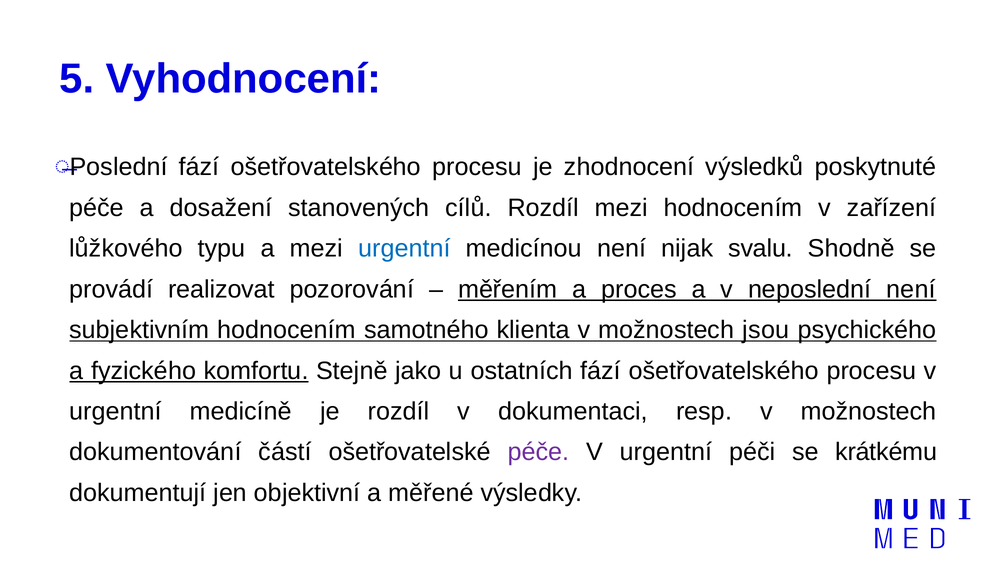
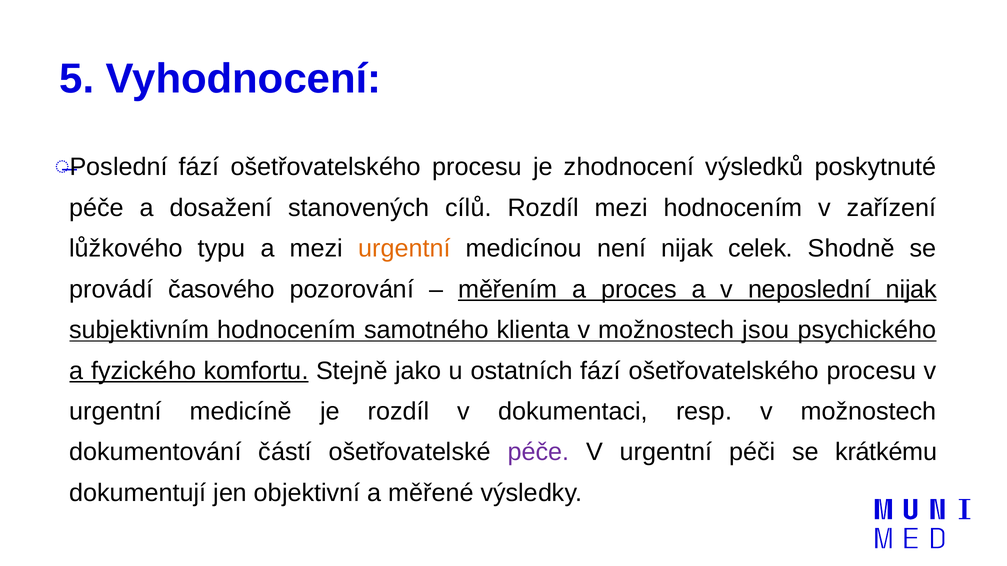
urgentní at (404, 249) colour: blue -> orange
svalu: svalu -> celek
realizovat: realizovat -> časového
neposlední není: není -> nijak
